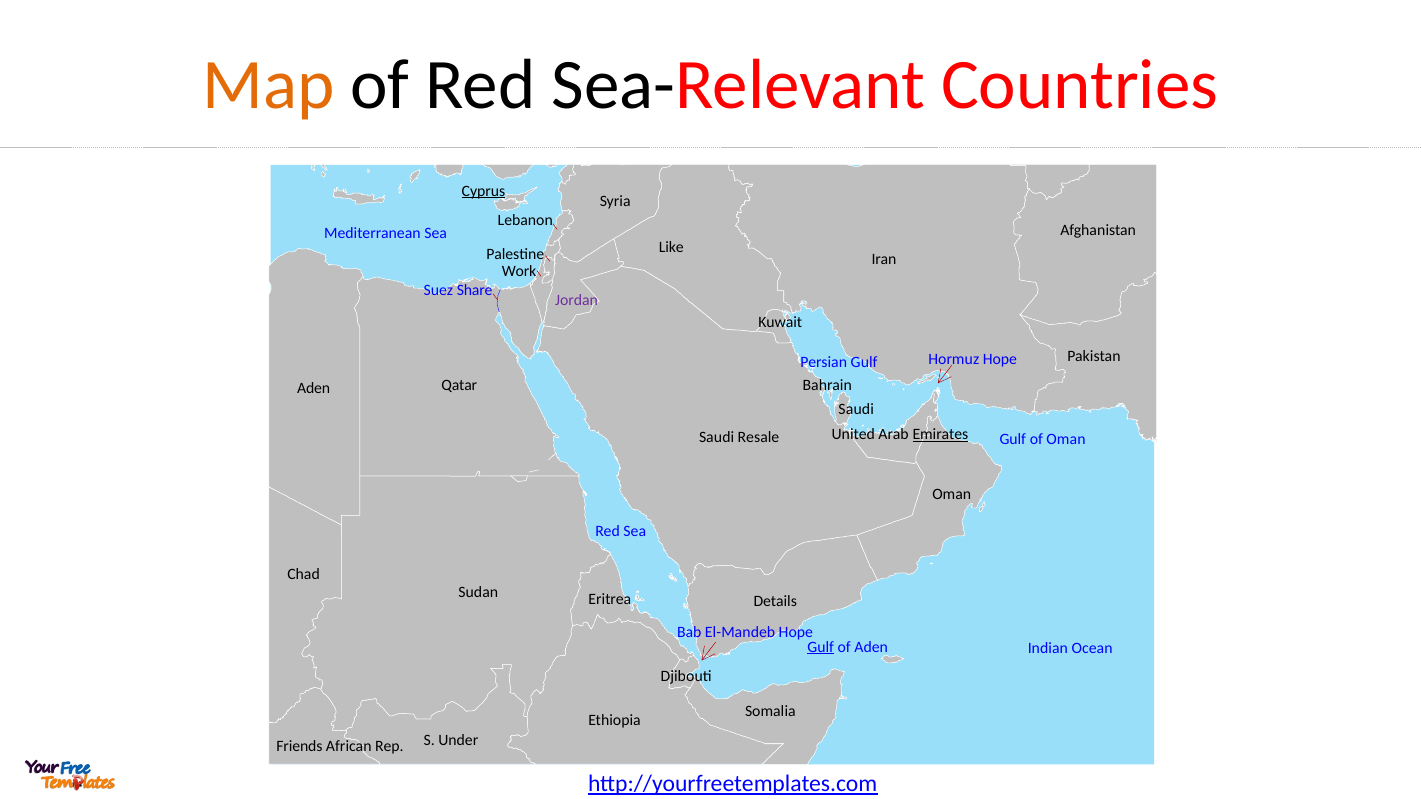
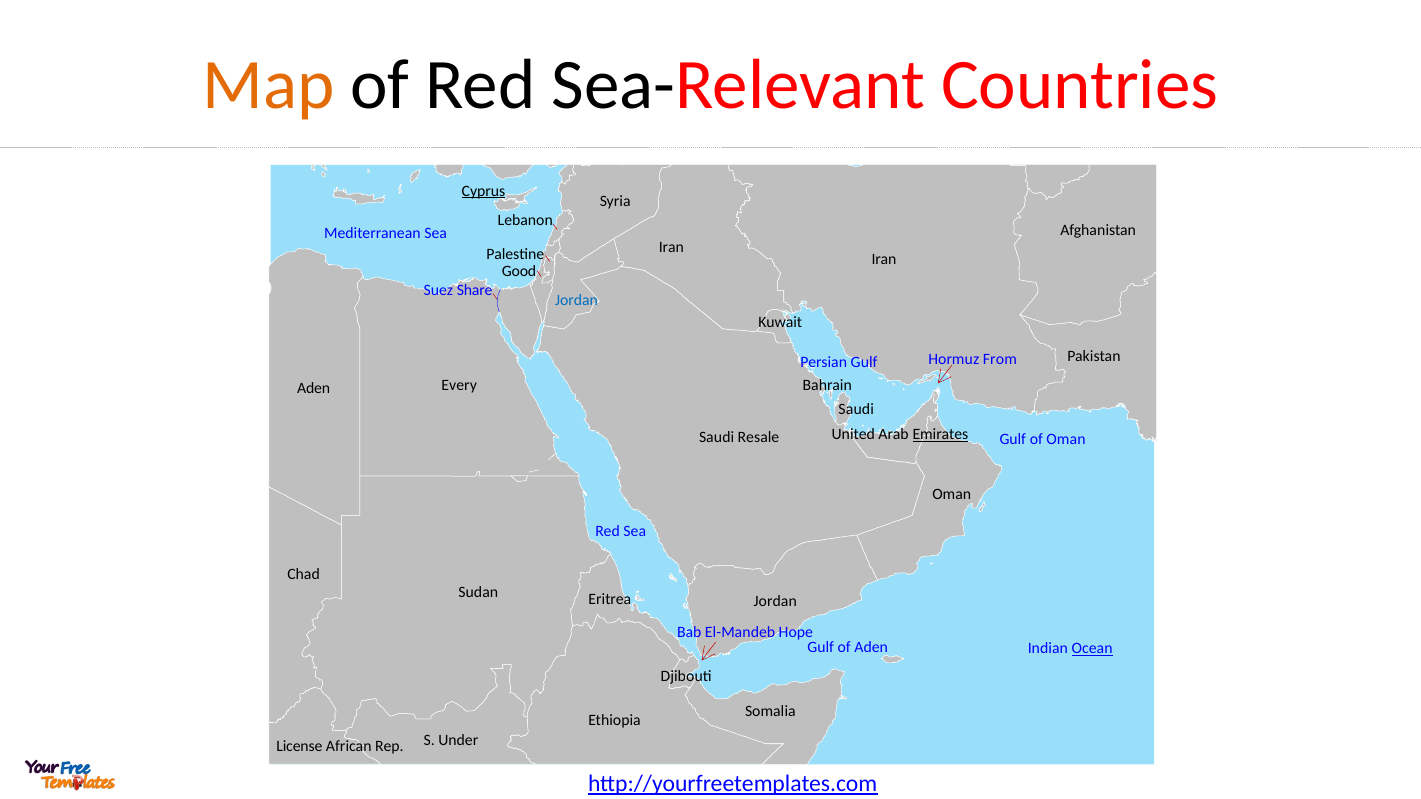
Like at (671, 247): Like -> Iran
Work: Work -> Good
Jordan at (576, 300) colour: purple -> blue
Hormuz Hope: Hope -> From
Qatar: Qatar -> Every
Details at (775, 602): Details -> Jordan
Gulf at (821, 647) underline: present -> none
Ocean underline: none -> present
Friends: Friends -> License
